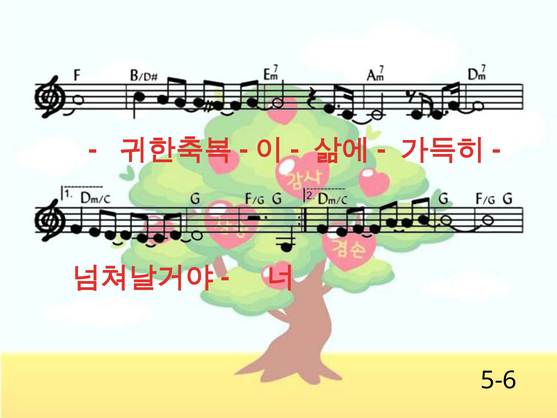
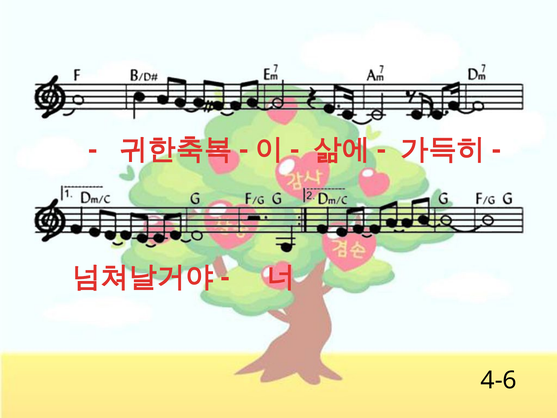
5-6: 5-6 -> 4-6
